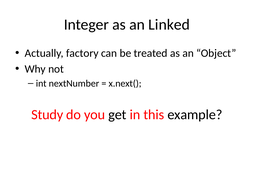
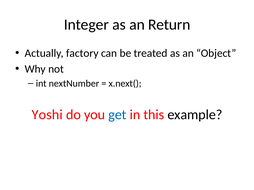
Linked: Linked -> Return
Study: Study -> Yoshi
get colour: black -> blue
